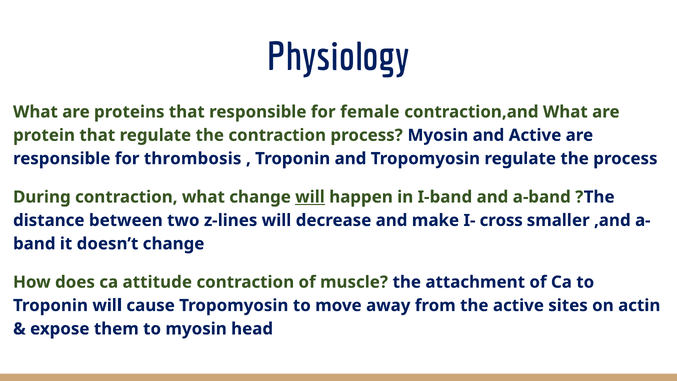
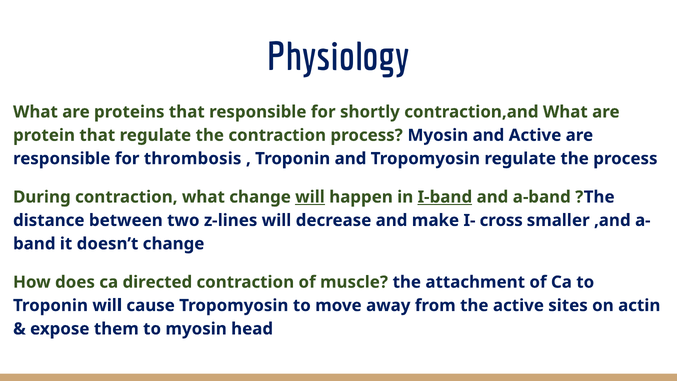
female: female -> shortly
I-band underline: none -> present
attitude: attitude -> directed
